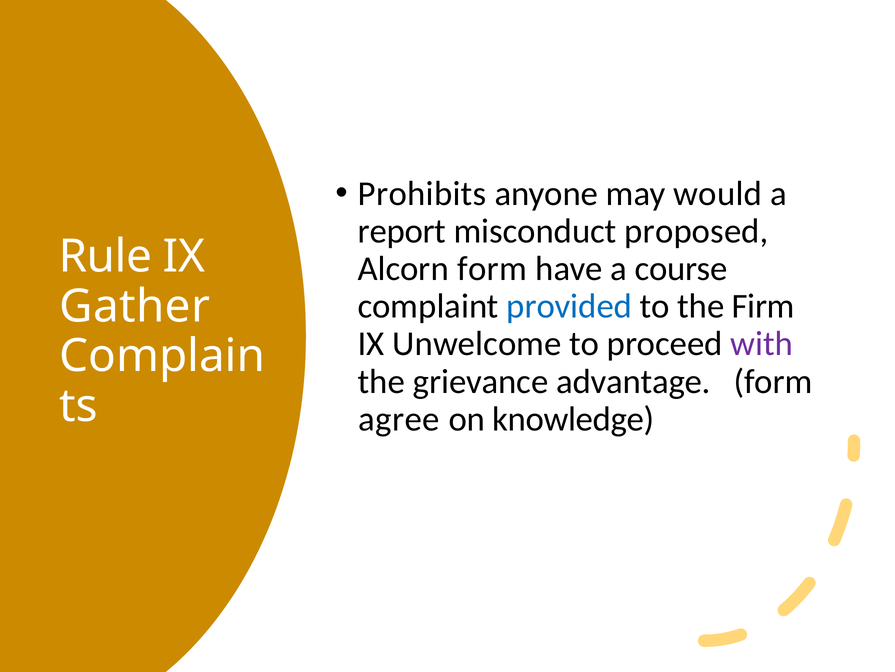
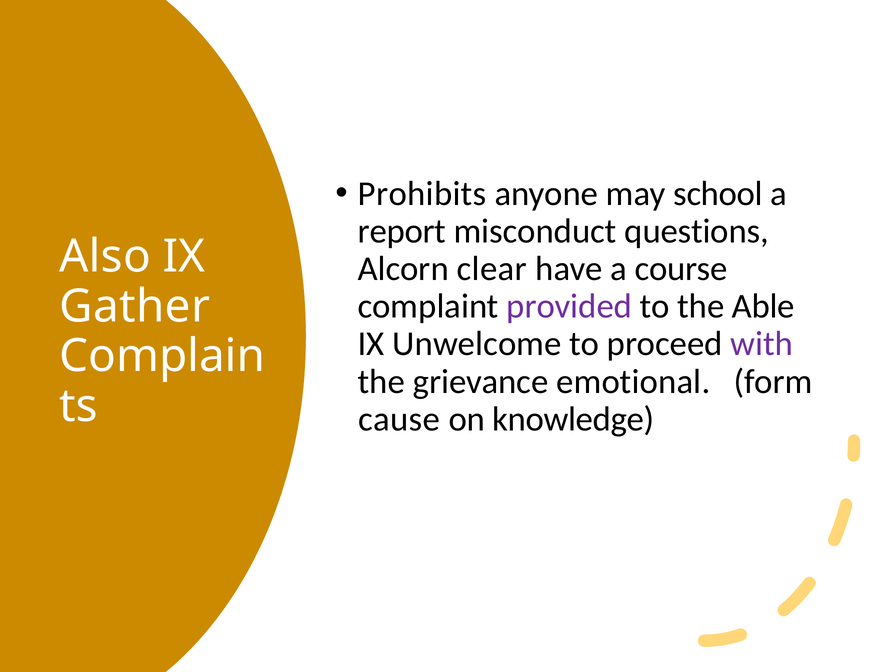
would: would -> school
proposed: proposed -> questions
Rule: Rule -> Also
Alcorn form: form -> clear
provided colour: blue -> purple
Firm: Firm -> Able
advantage: advantage -> emotional
agree: agree -> cause
